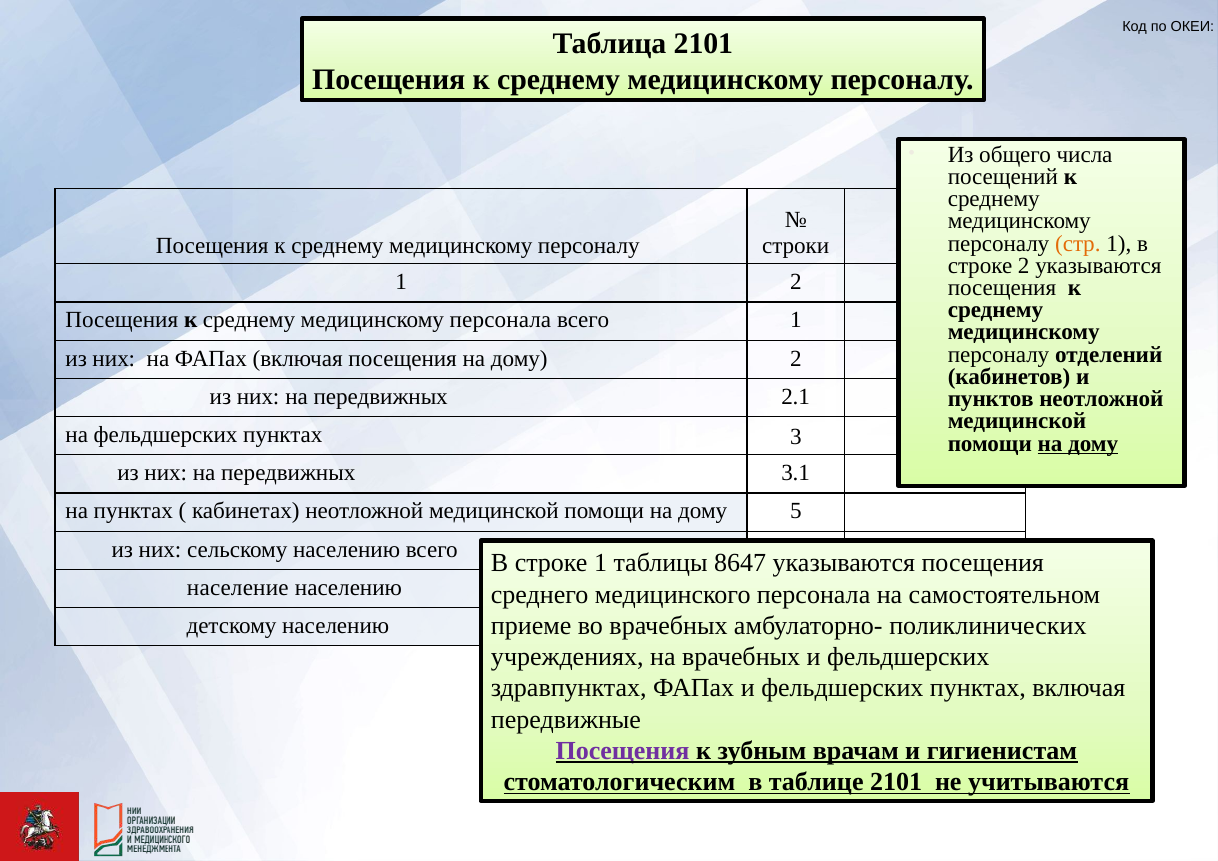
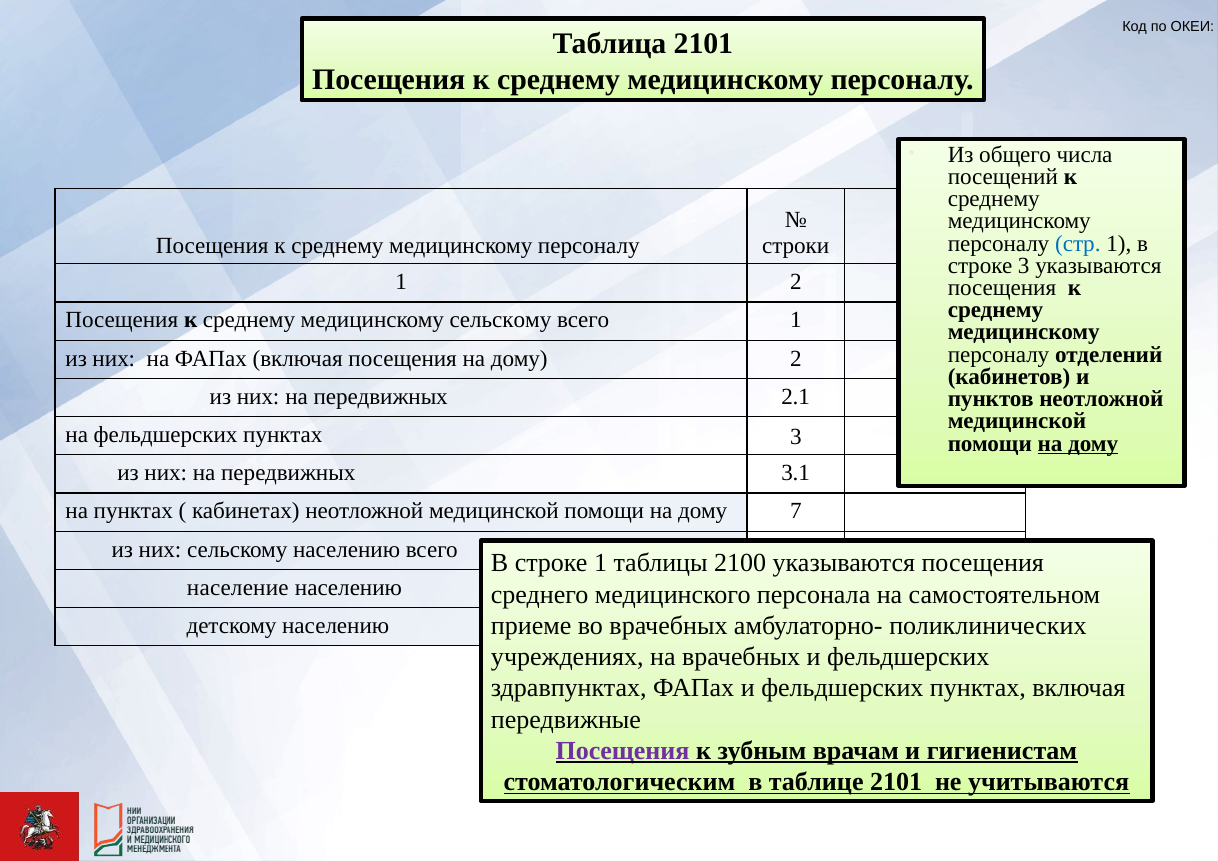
стр colour: orange -> blue
строке 2: 2 -> 3
медицинскому персонала: персонала -> сельскому
5: 5 -> 7
8647: 8647 -> 2100
